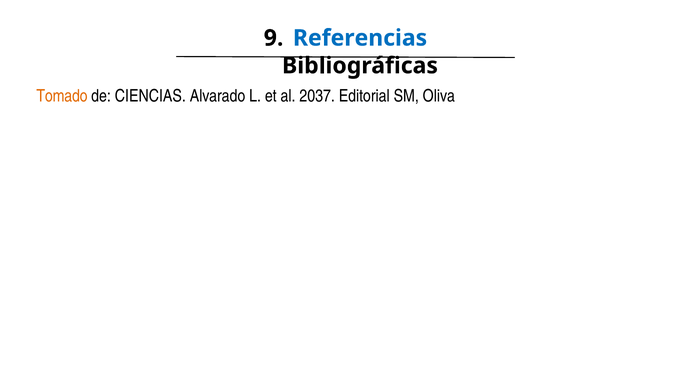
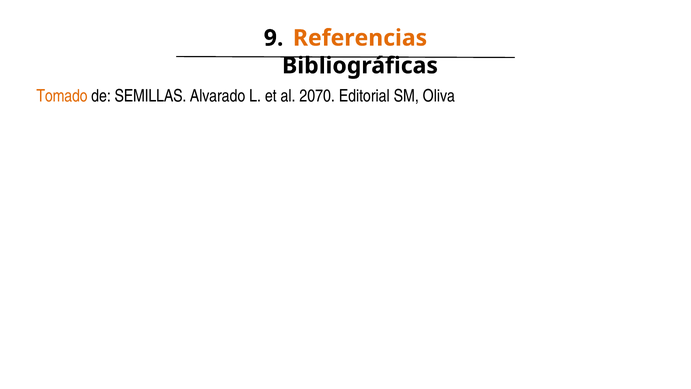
Referencias colour: blue -> orange
CIENCIAS: CIENCIAS -> SEMILLAS
2037: 2037 -> 2070
